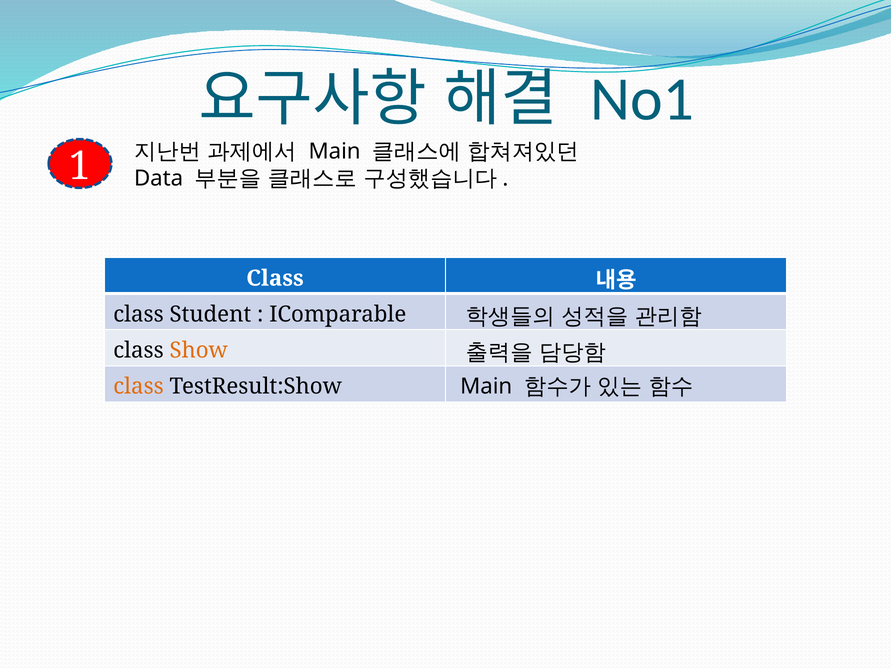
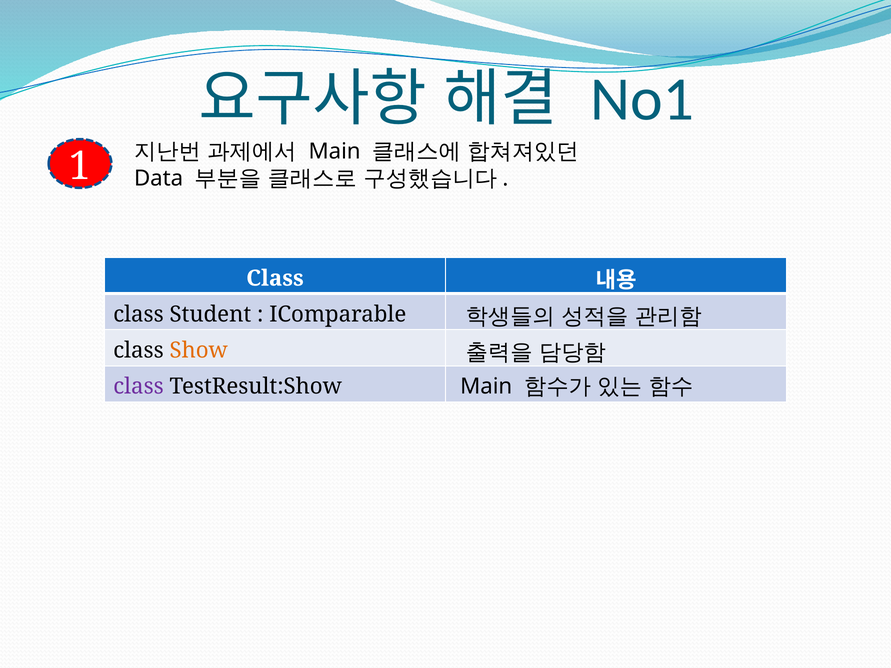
class at (139, 387) colour: orange -> purple
